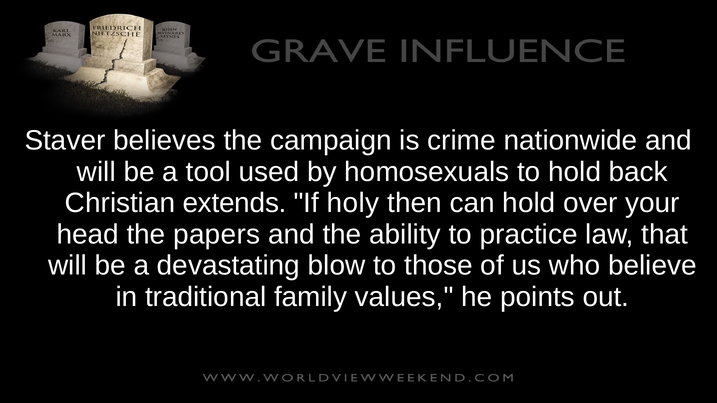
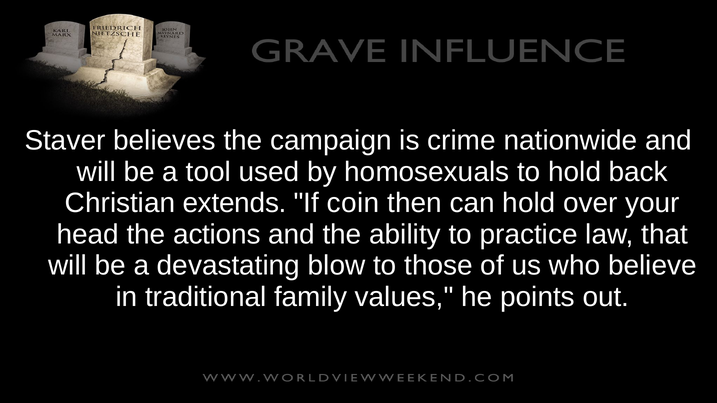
holy: holy -> coin
papers: papers -> actions
